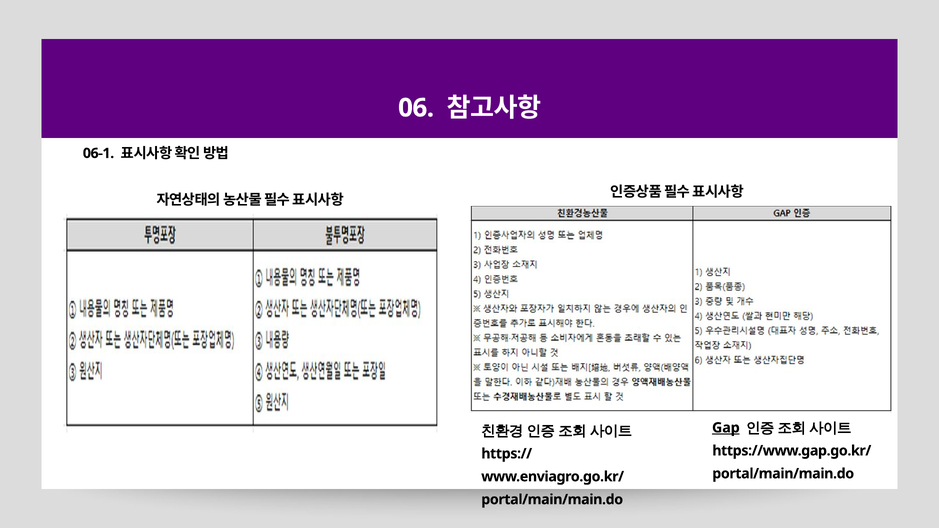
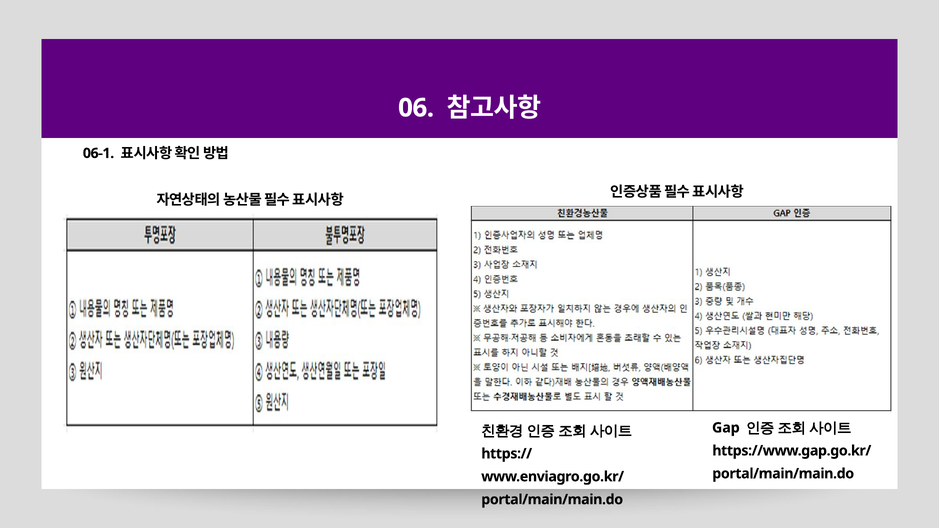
Gap underline: present -> none
